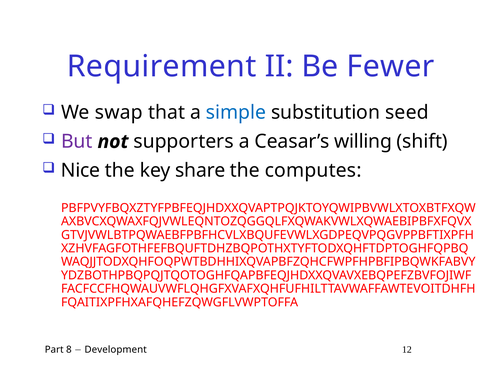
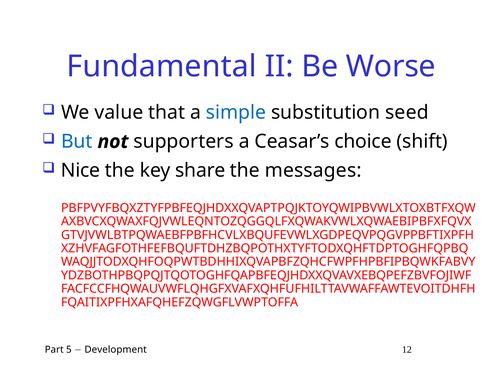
Requirement: Requirement -> Fundamental
Fewer: Fewer -> Worse
swap: swap -> value
But colour: purple -> blue
willing: willing -> choice
computes: computes -> messages
8: 8 -> 5
